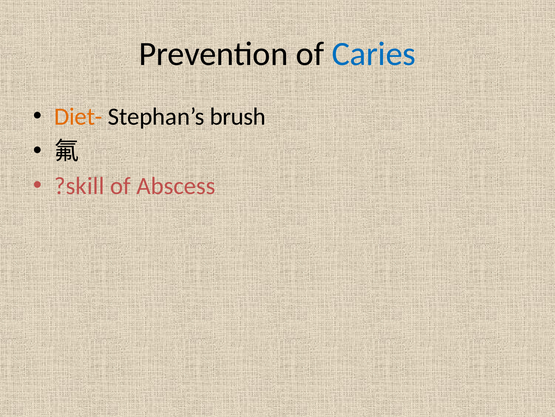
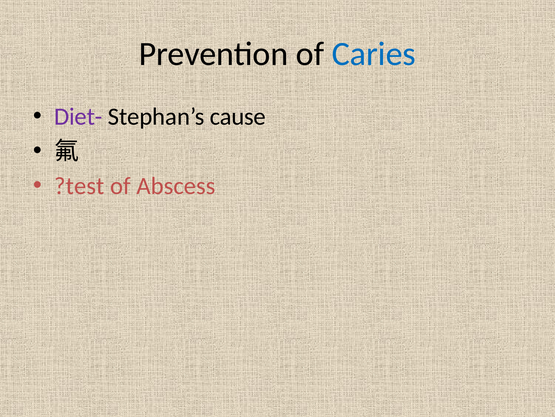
Diet- colour: orange -> purple
brush: brush -> cause
?skill: ?skill -> ?test
